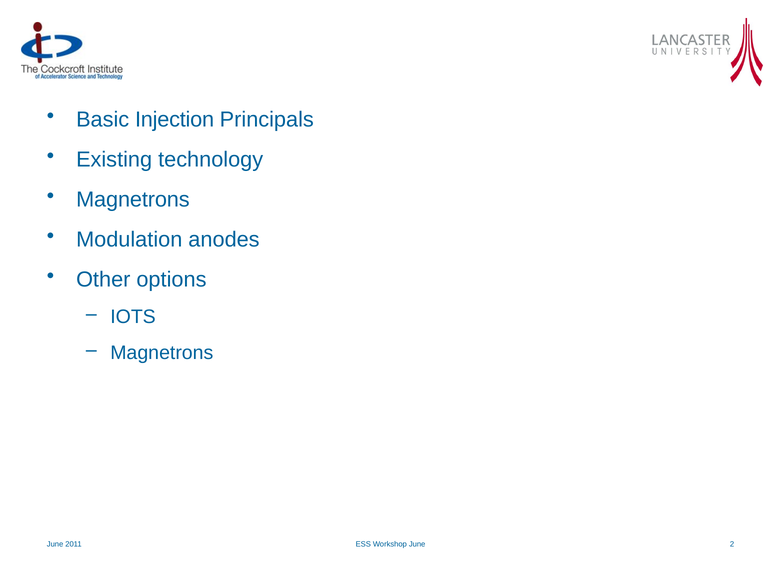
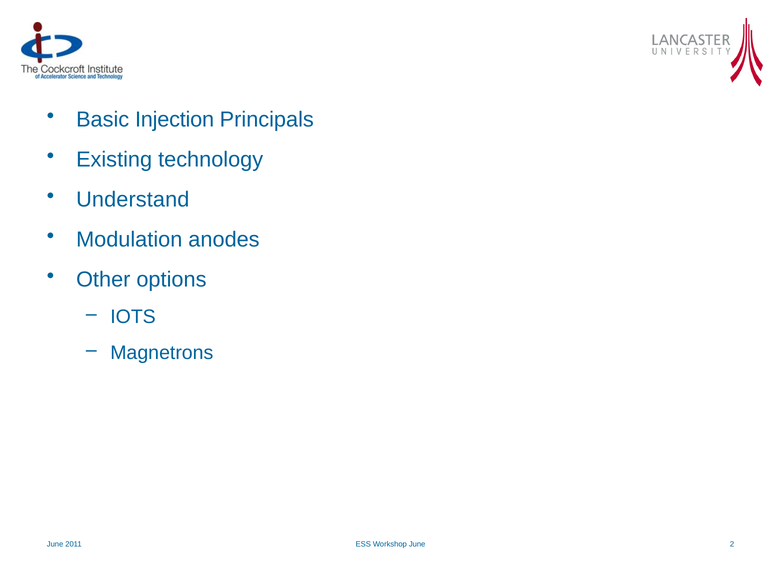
Magnetrons at (133, 200): Magnetrons -> Understand
